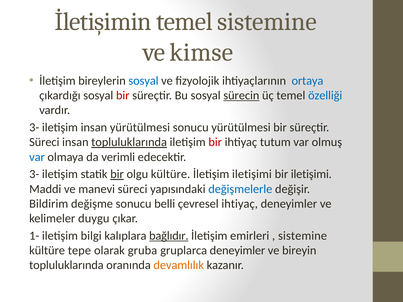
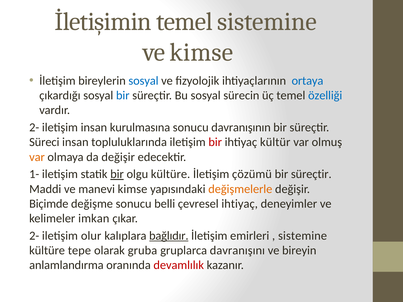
bir at (123, 96) colour: red -> blue
sürecin underline: present -> none
3- at (34, 128): 3- -> 2-
insan yürütülmesi: yürütülmesi -> kurulmasına
sonucu yürütülmesi: yürütülmesi -> davranışının
topluluklarında at (129, 142) underline: present -> none
tutum: tutum -> kültür
var at (37, 157) colour: blue -> orange
da verimli: verimli -> değişir
3- at (34, 174): 3- -> 1-
İletişim iletişimi: iletişimi -> çözümü
iletişimi at (311, 174): iletişimi -> süreçtir
manevi süreci: süreci -> kimse
değişmelerle colour: blue -> orange
Bildirim: Bildirim -> Biçimde
duygu: duygu -> imkan
1- at (34, 236): 1- -> 2-
bilgi: bilgi -> olur
gruplarca deneyimler: deneyimler -> davranışını
topluluklarında at (66, 265): topluluklarında -> anlamlandırma
devamlılık colour: orange -> red
